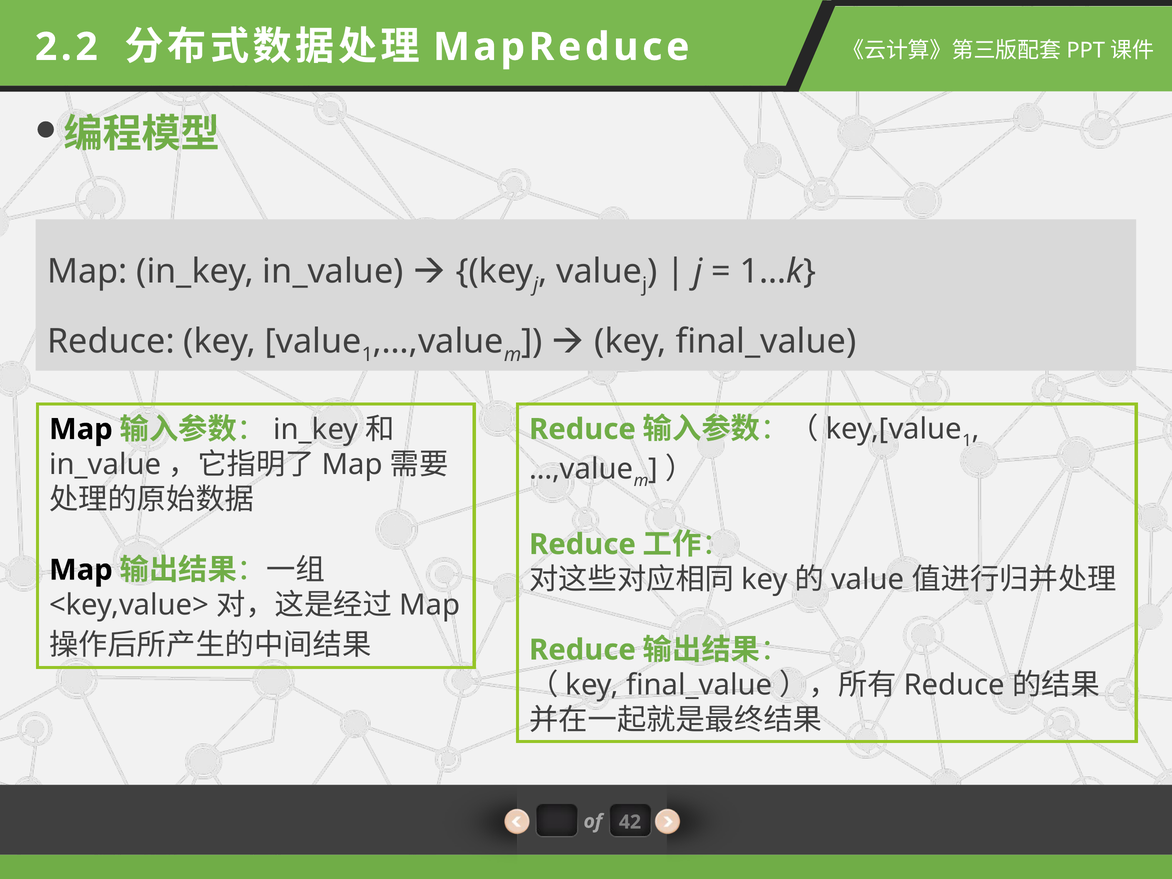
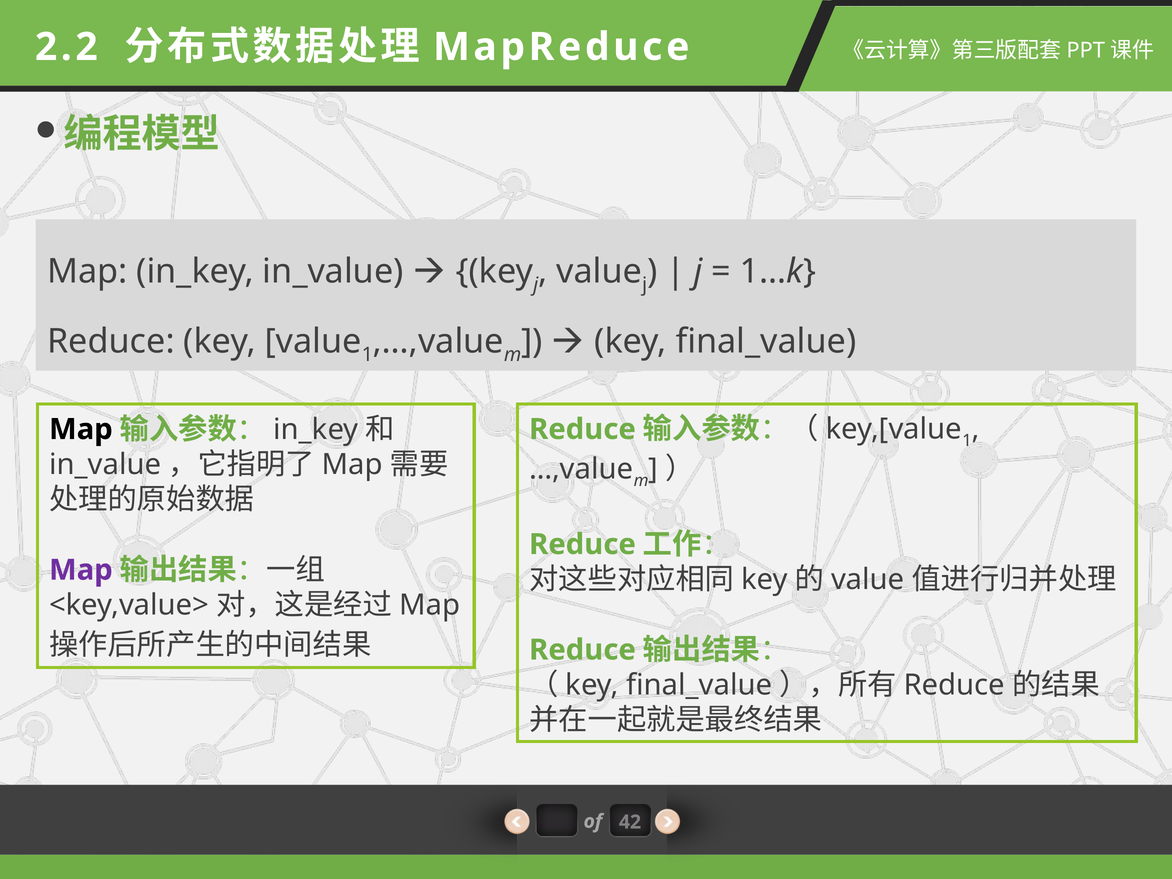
Map at (81, 570) colour: black -> purple
